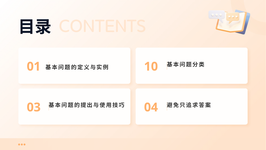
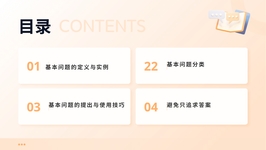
10: 10 -> 22
